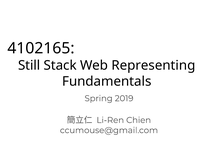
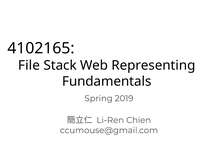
Still: Still -> File
